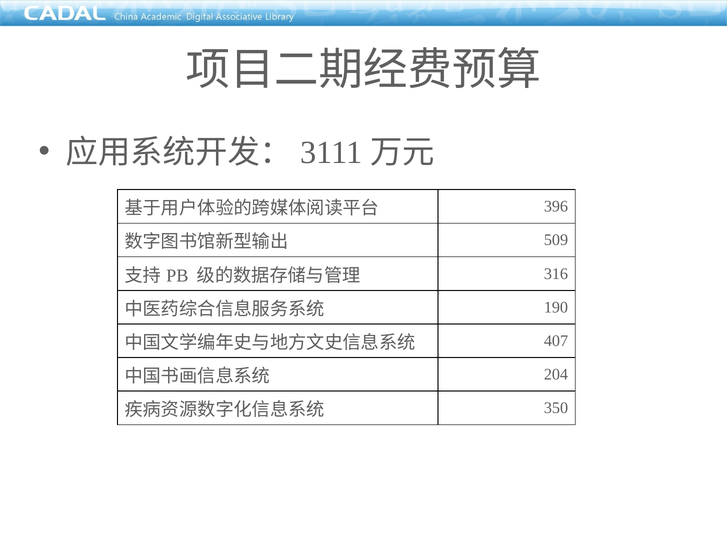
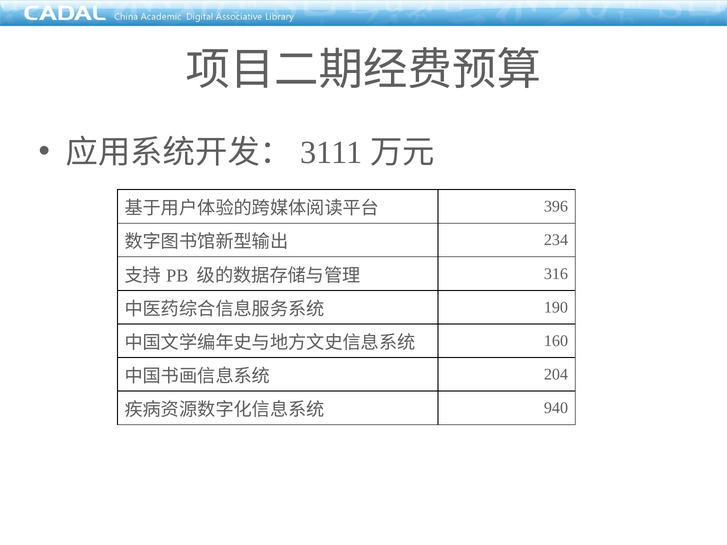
509: 509 -> 234
407: 407 -> 160
350: 350 -> 940
